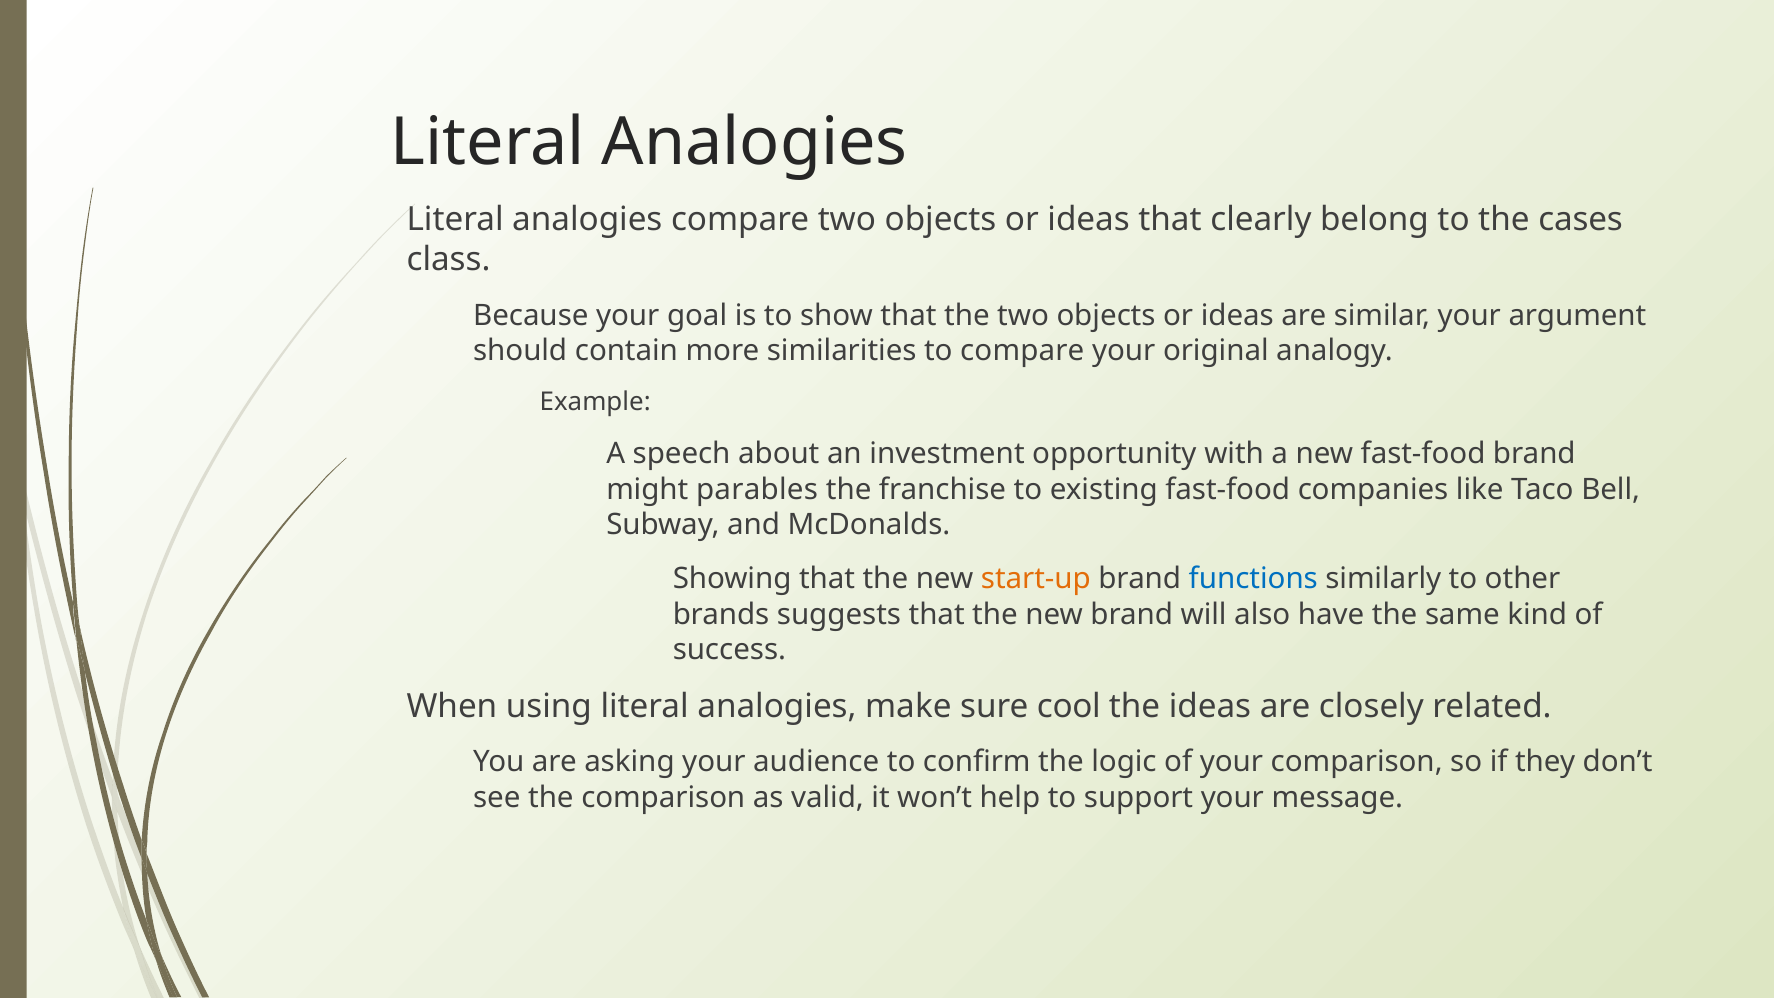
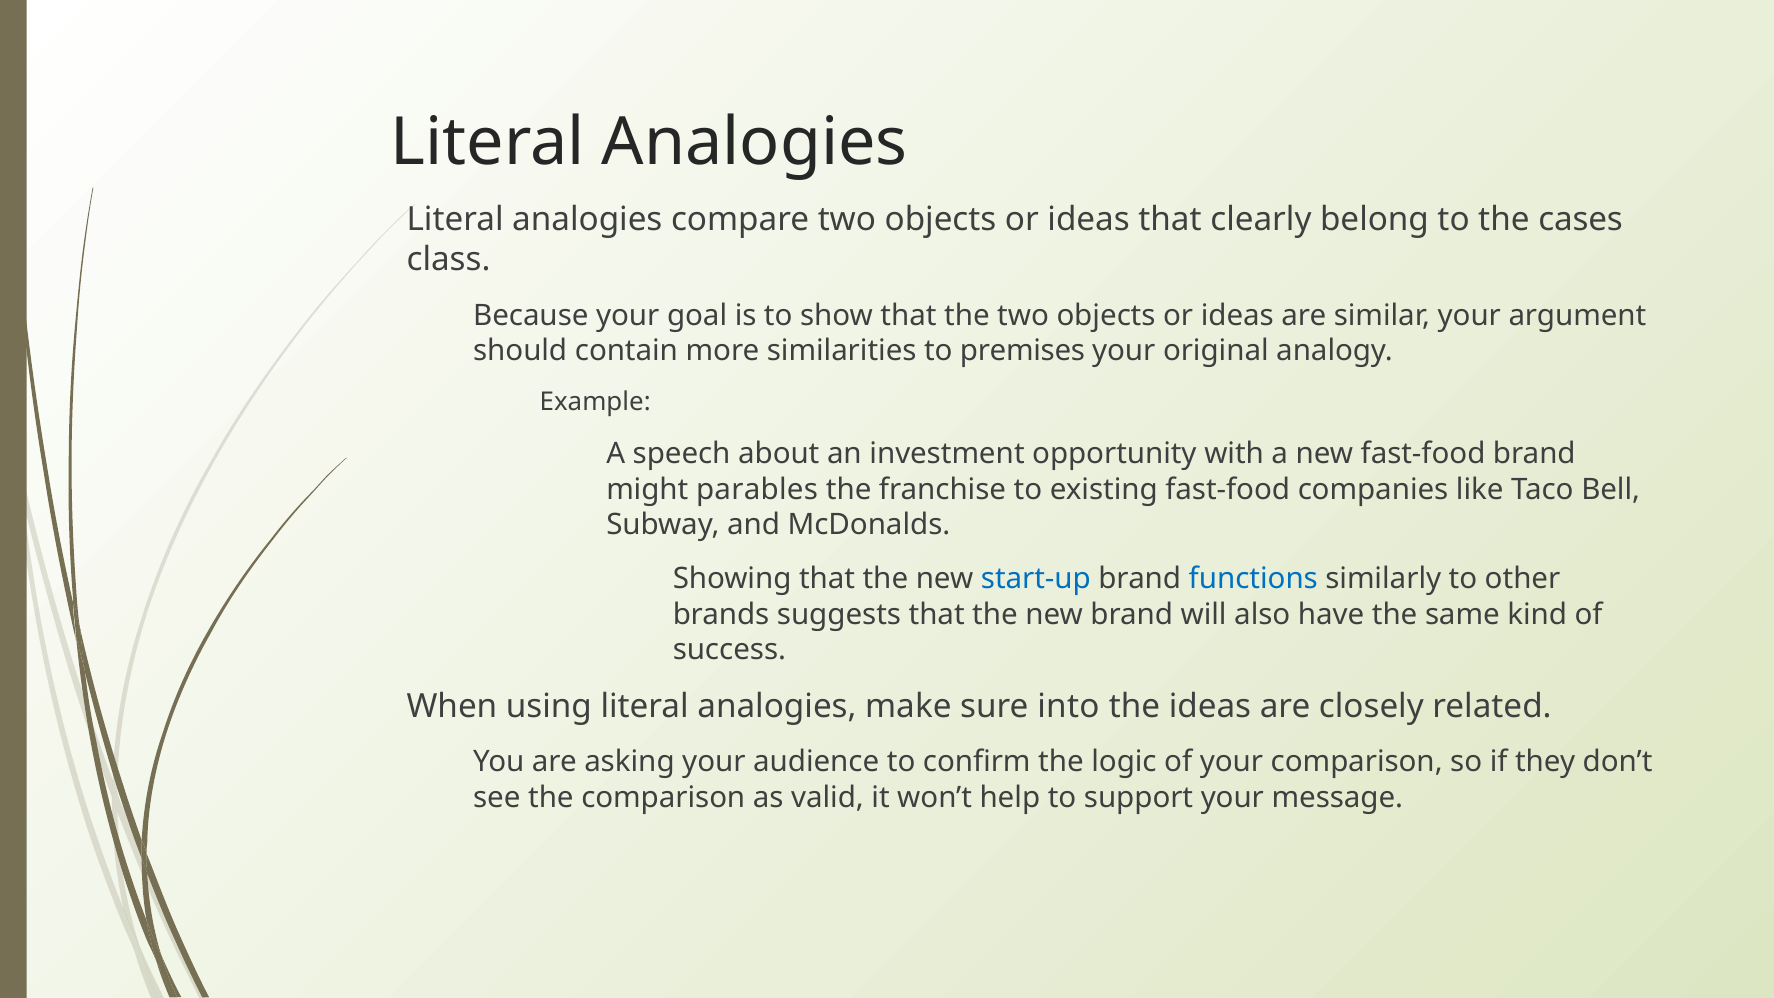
to compare: compare -> premises
start-up colour: orange -> blue
cool: cool -> into
